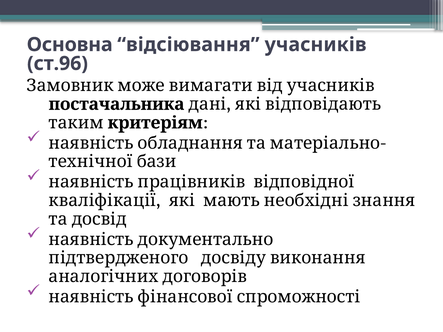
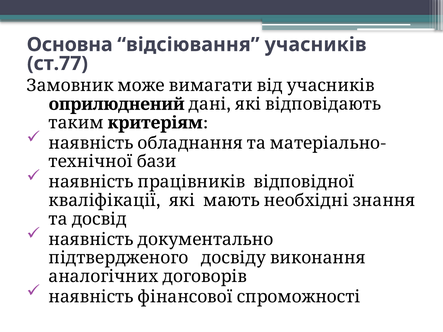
ст.96: ст.96 -> ст.77
постачальника: постачальника -> оприлюднений
